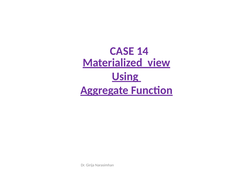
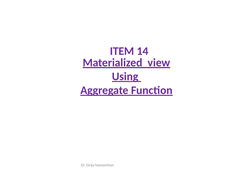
CASE: CASE -> ITEM
